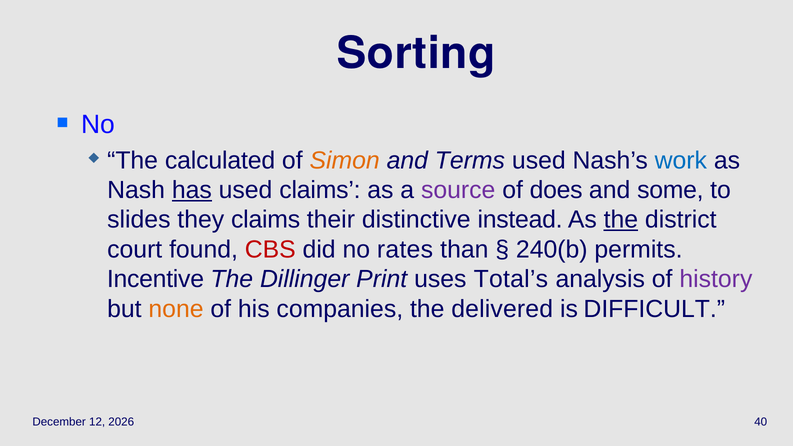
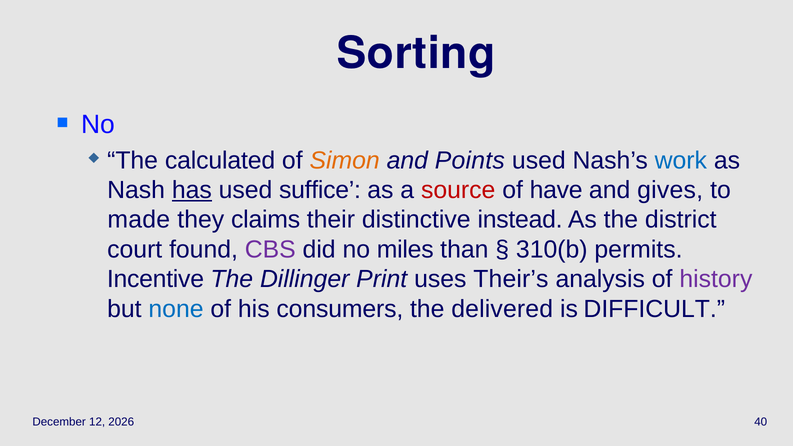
Terms: Terms -> Points
used claims: claims -> suffice
source colour: purple -> red
does: does -> have
some: some -> gives
slides: slides -> made
the at (621, 220) underline: present -> none
CBS colour: red -> purple
rates: rates -> miles
240(b: 240(b -> 310(b
Total’s: Total’s -> Their’s
none colour: orange -> blue
companies: companies -> consumers
